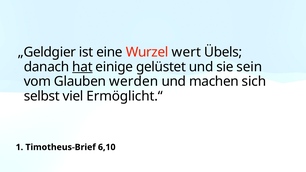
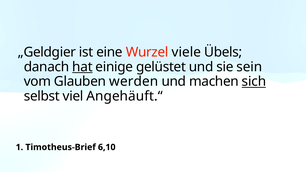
wert: wert -> viele
sich underline: none -> present
Ermöglicht.“: Ermöglicht.“ -> Angehäuft.“
